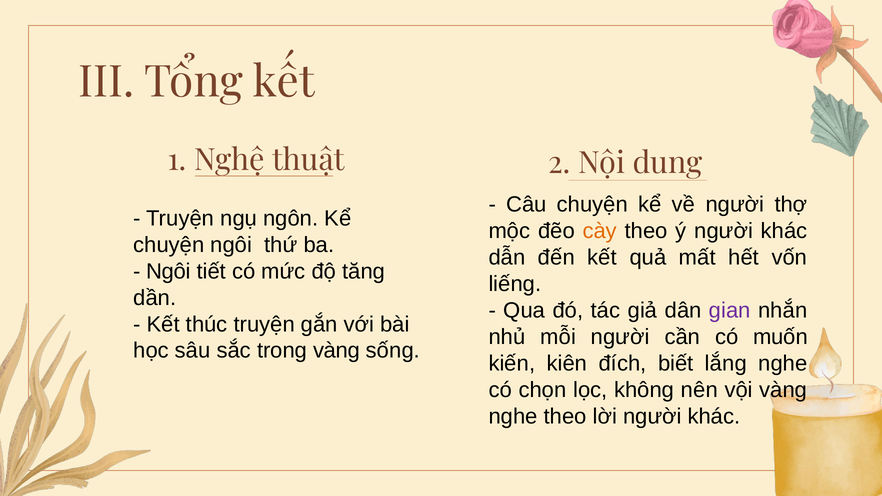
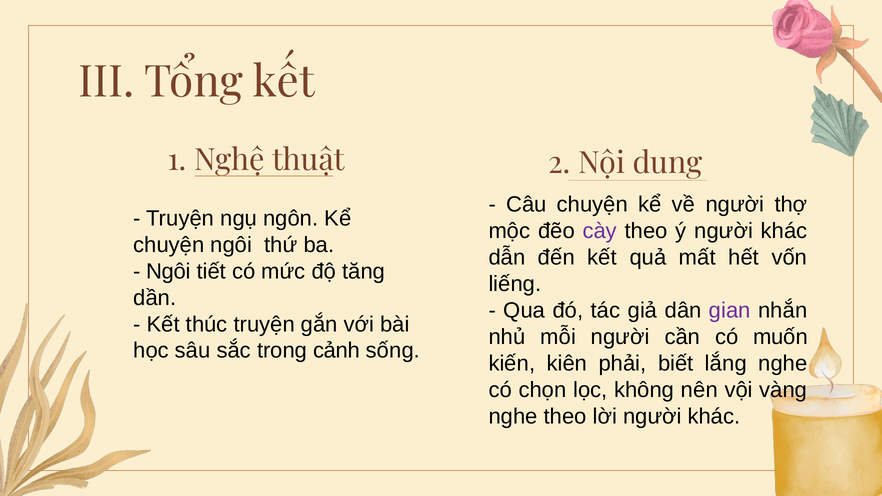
cày colour: orange -> purple
trong vàng: vàng -> cảnh
đích: đích -> phải
